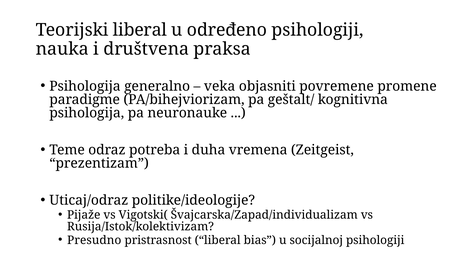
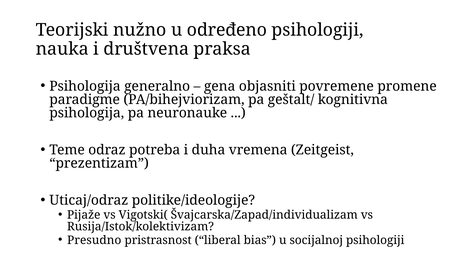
Teorijski liberal: liberal -> nužno
veka: veka -> gena
